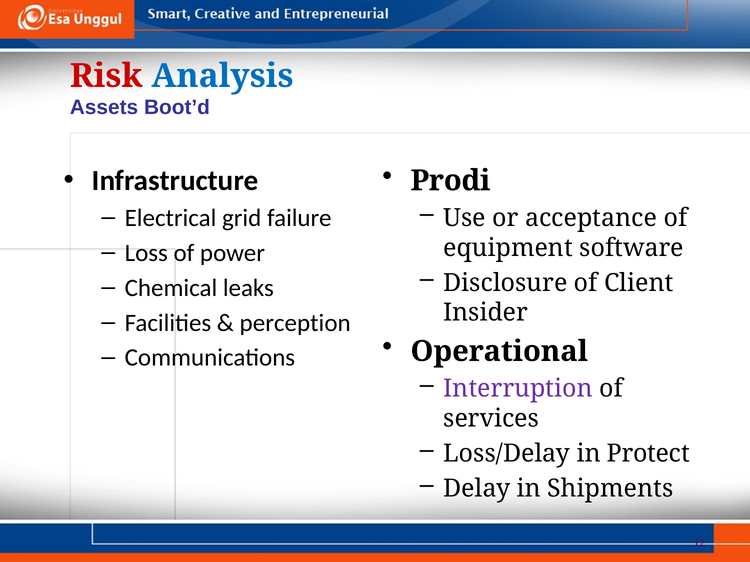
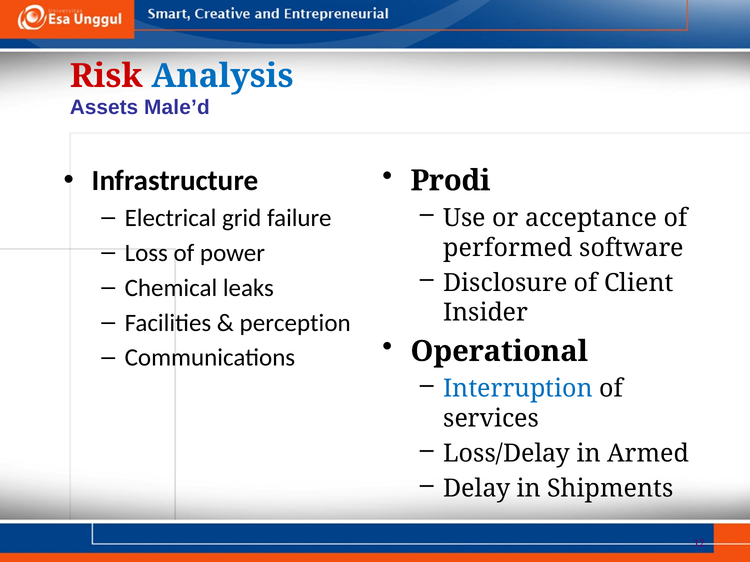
Boot’d: Boot’d -> Male’d
equipment: equipment -> performed
Interruption colour: purple -> blue
Protect: Protect -> Armed
